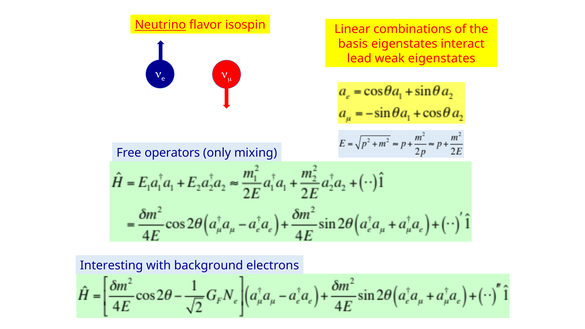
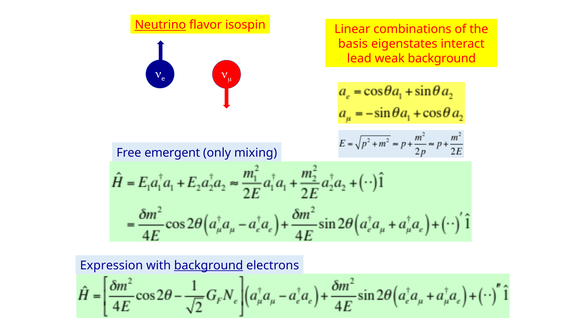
weak eigenstates: eigenstates -> background
operators: operators -> emergent
Interesting: Interesting -> Expression
background at (209, 266) underline: none -> present
